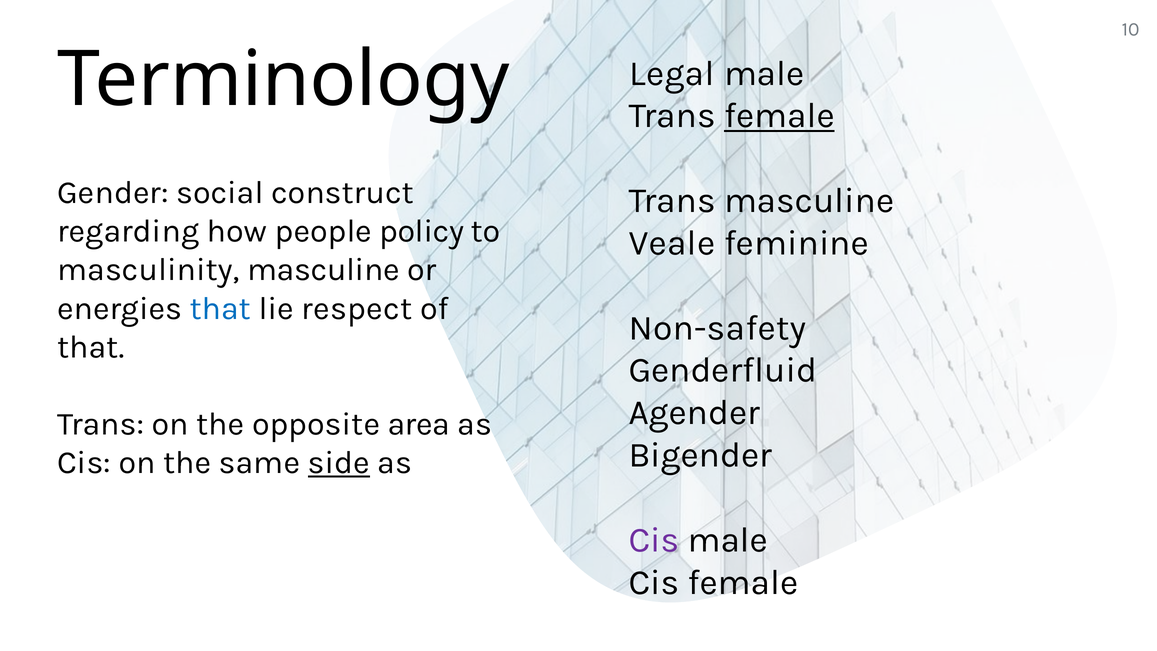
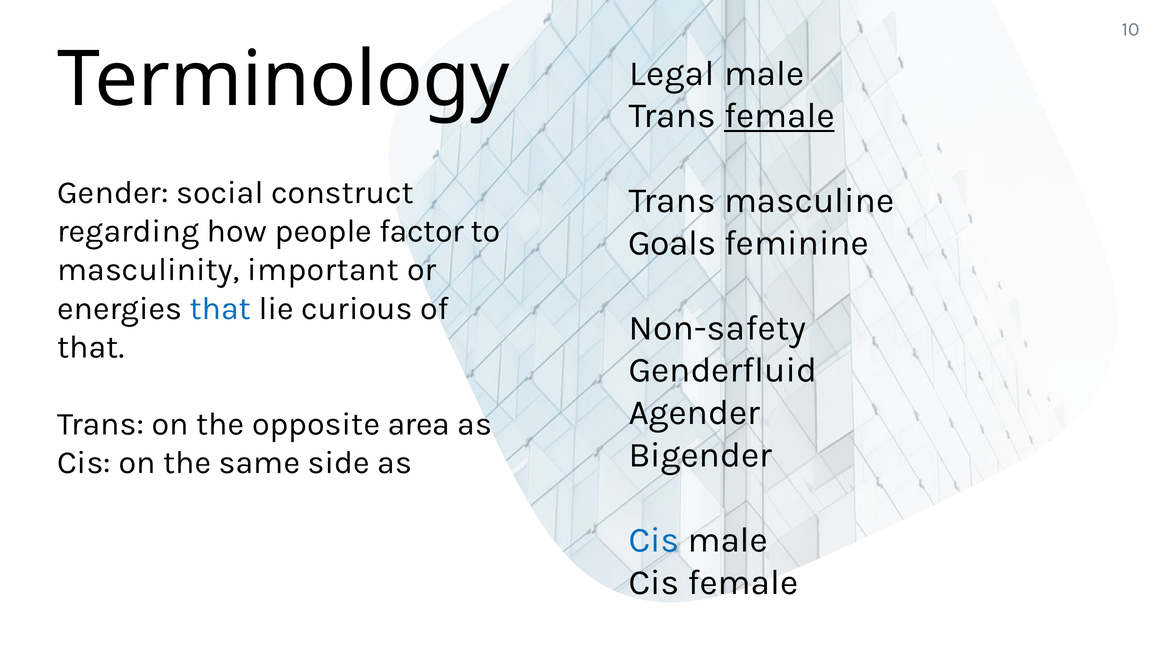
policy: policy -> factor
Veale: Veale -> Goals
masculinity masculine: masculine -> important
respect: respect -> curious
side underline: present -> none
Cis at (654, 540) colour: purple -> blue
